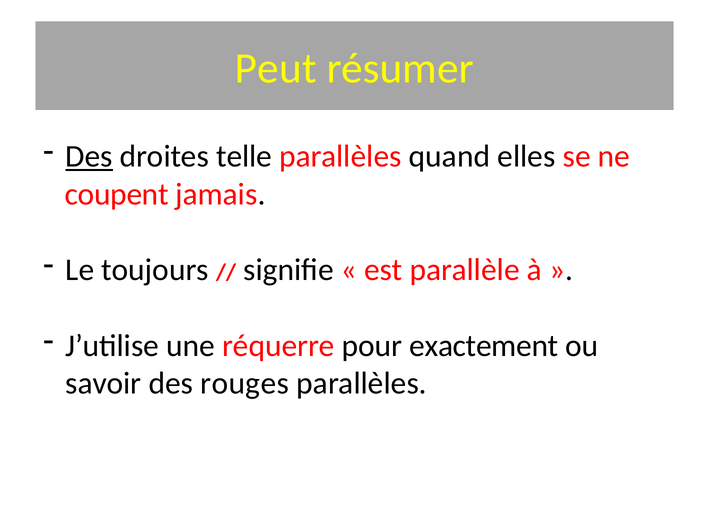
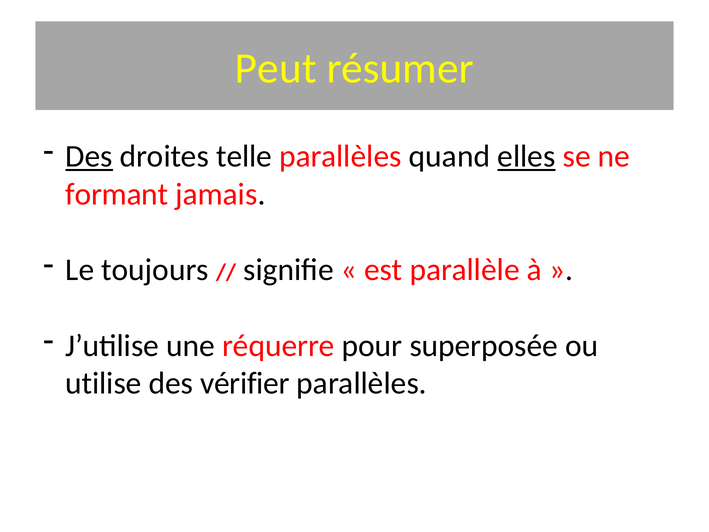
elles underline: none -> present
coupent: coupent -> formant
exactement: exactement -> superposée
savoir: savoir -> utilise
rouges: rouges -> vérifier
